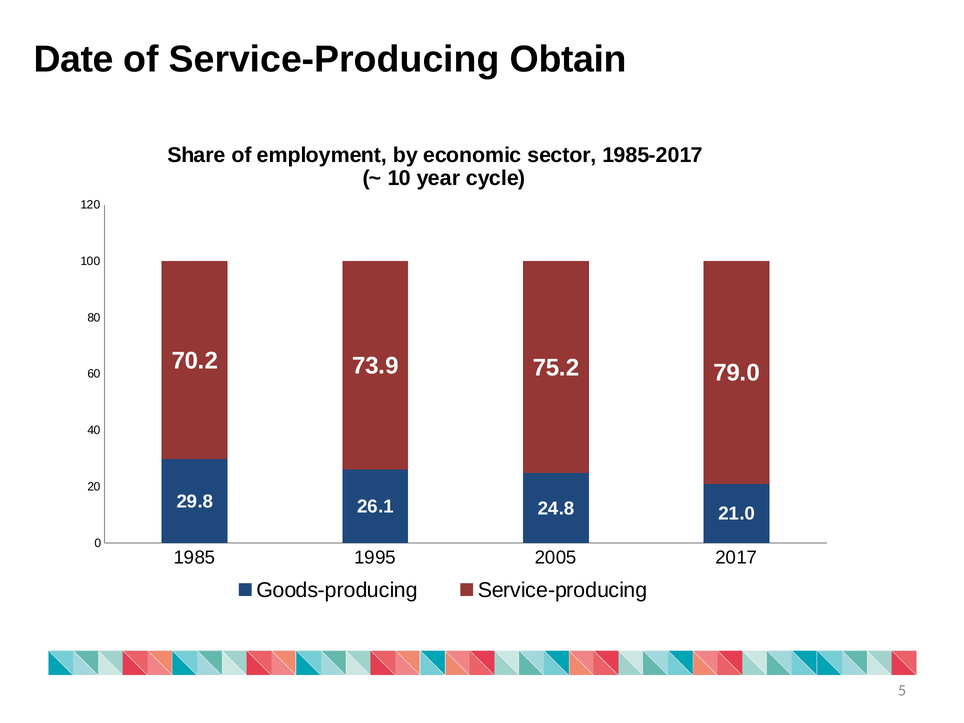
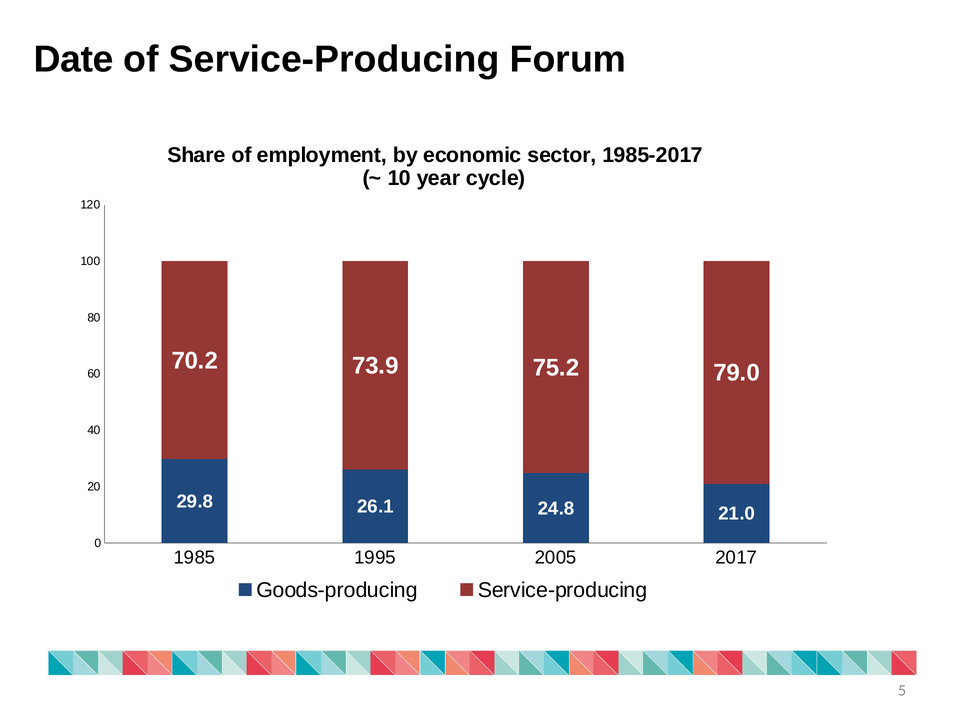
Obtain: Obtain -> Forum
